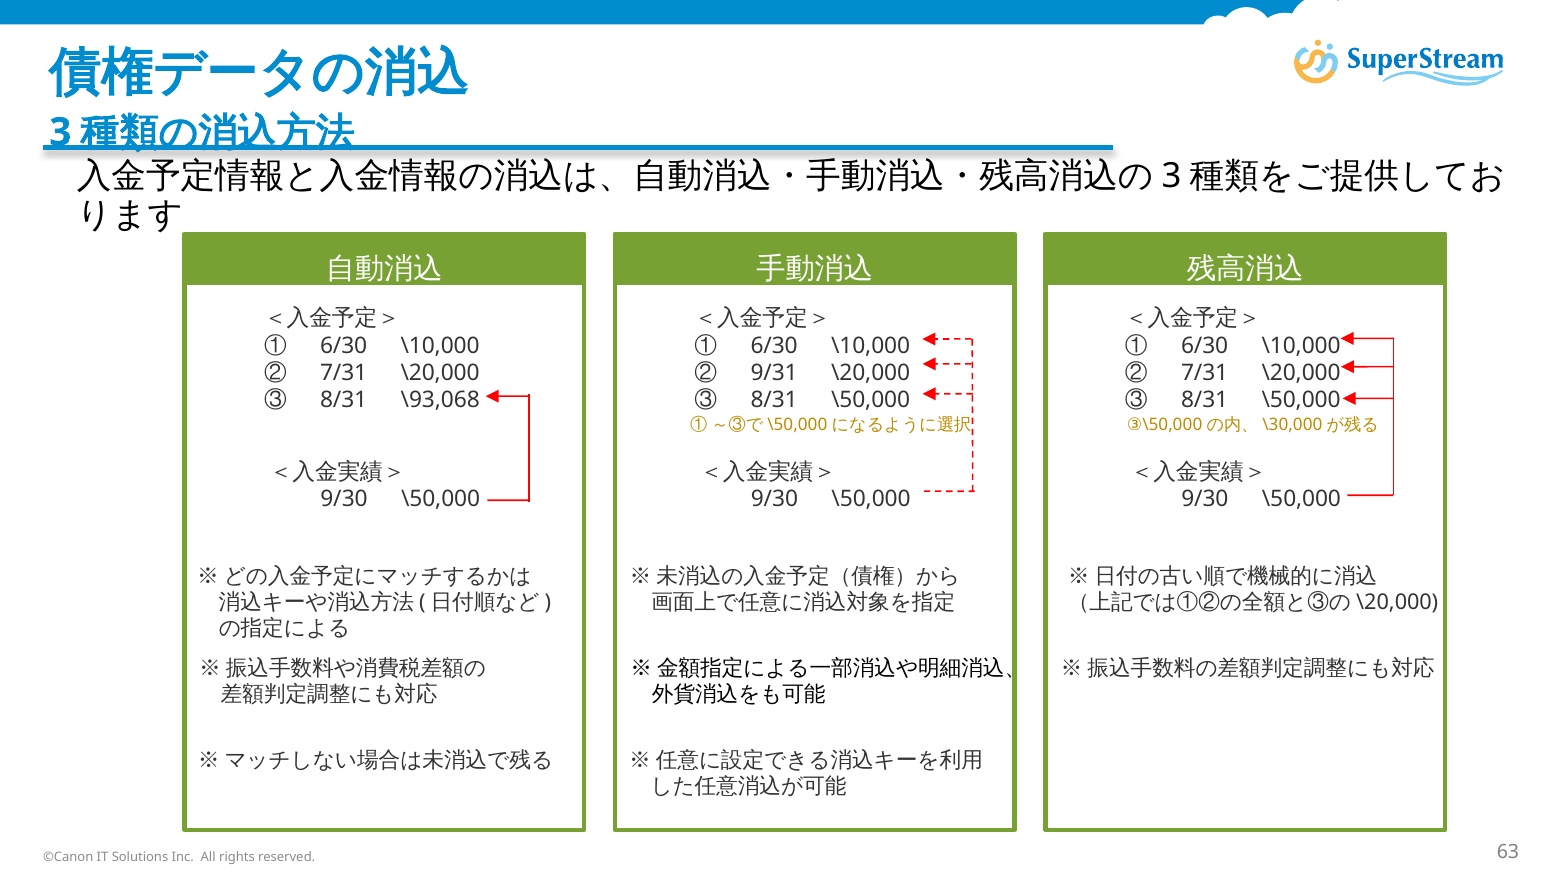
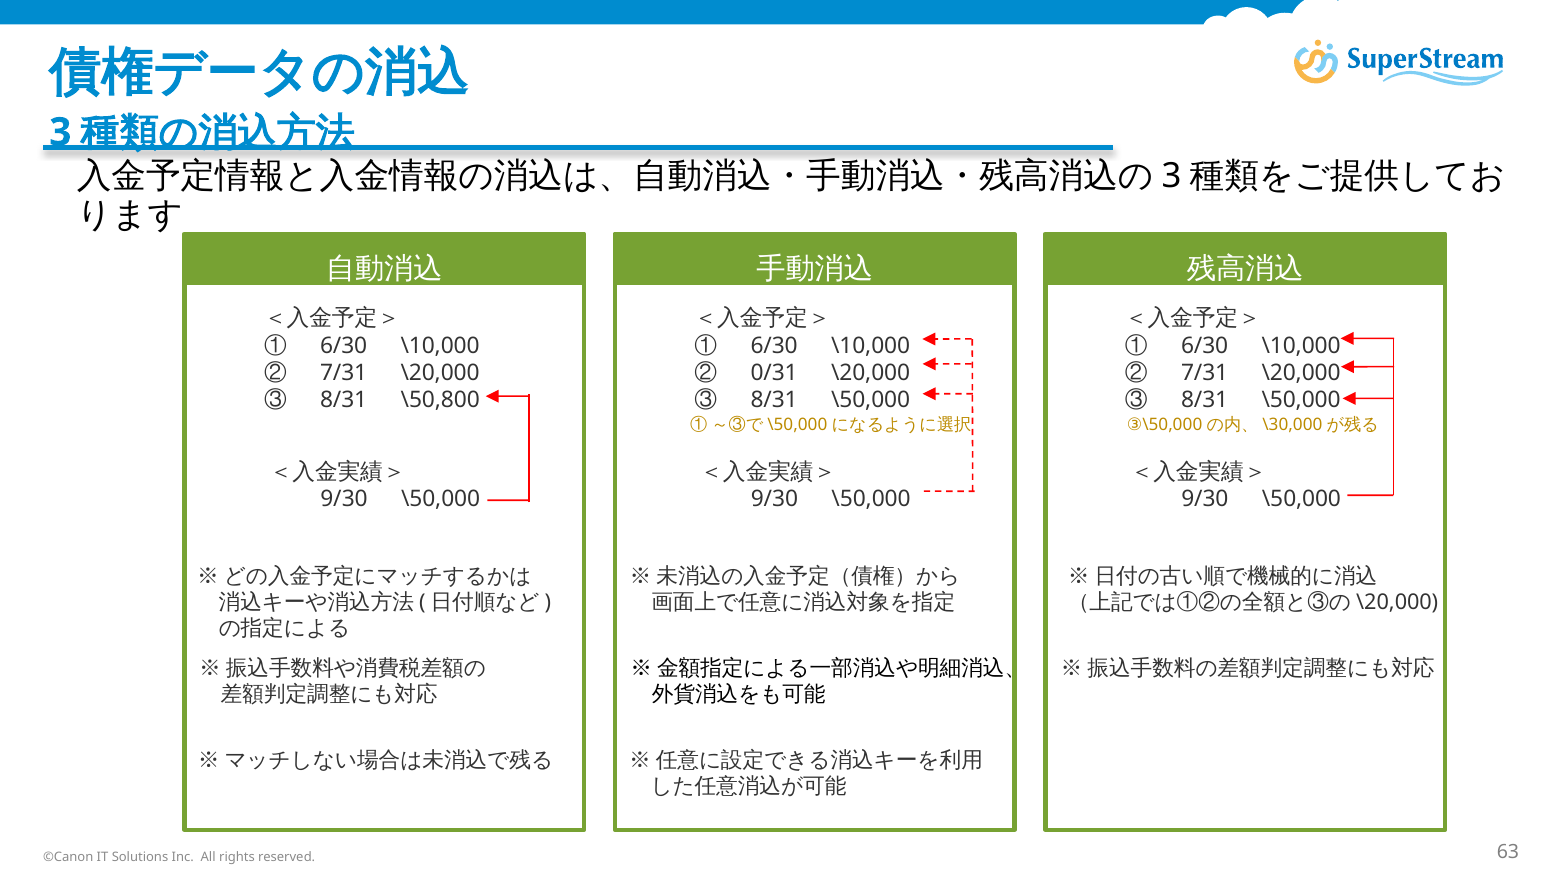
9/31: 9/31 -> 0/31
\93,068: \93,068 -> \50,800
